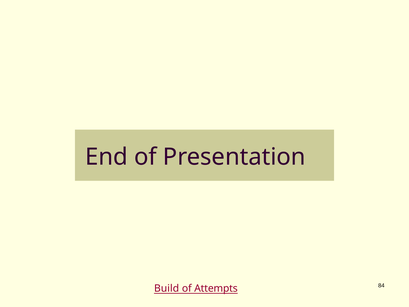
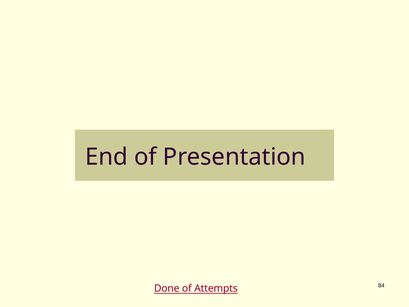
Build: Build -> Done
